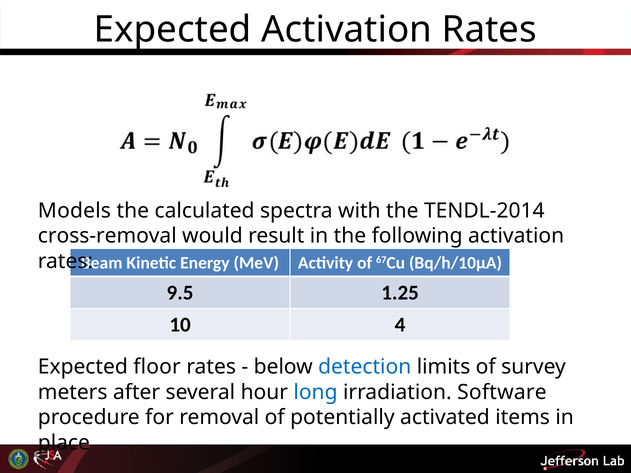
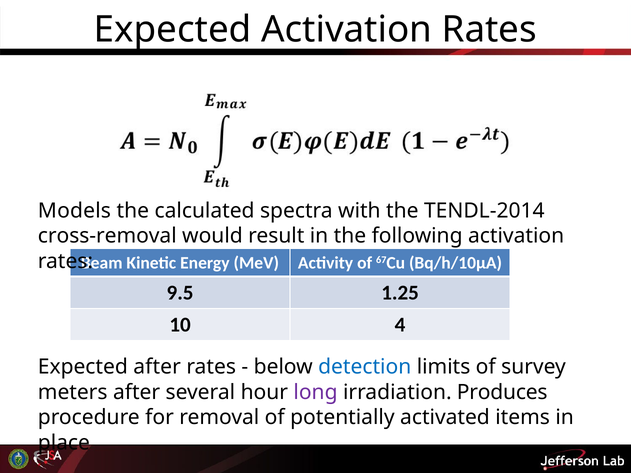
Expected floor: floor -> after
long colour: blue -> purple
Software: Software -> Produces
